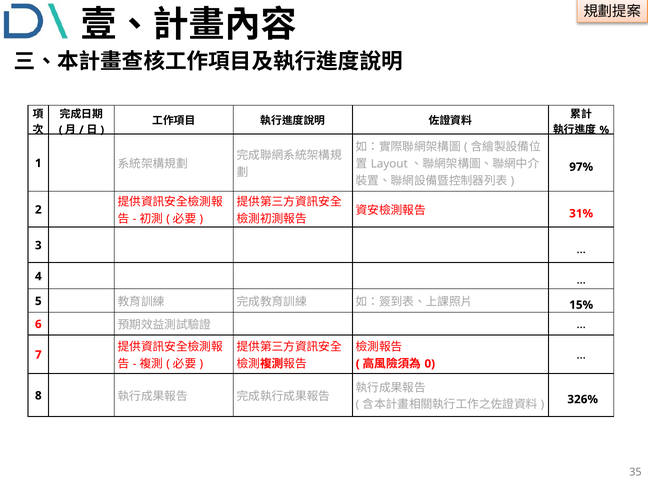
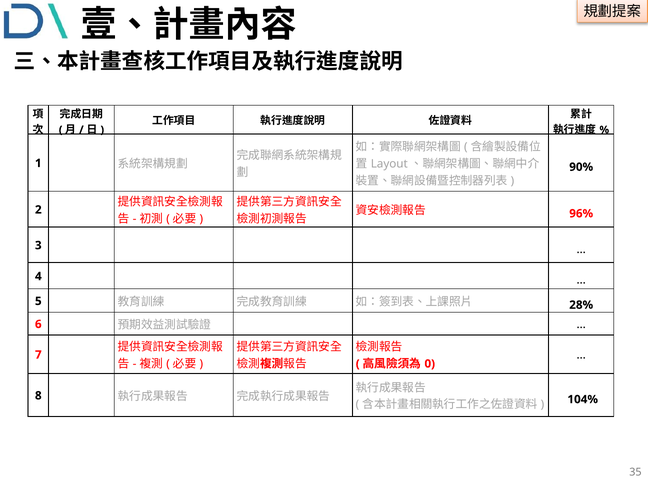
97%: 97% -> 90%
31%: 31% -> 96%
15%: 15% -> 28%
326%: 326% -> 104%
